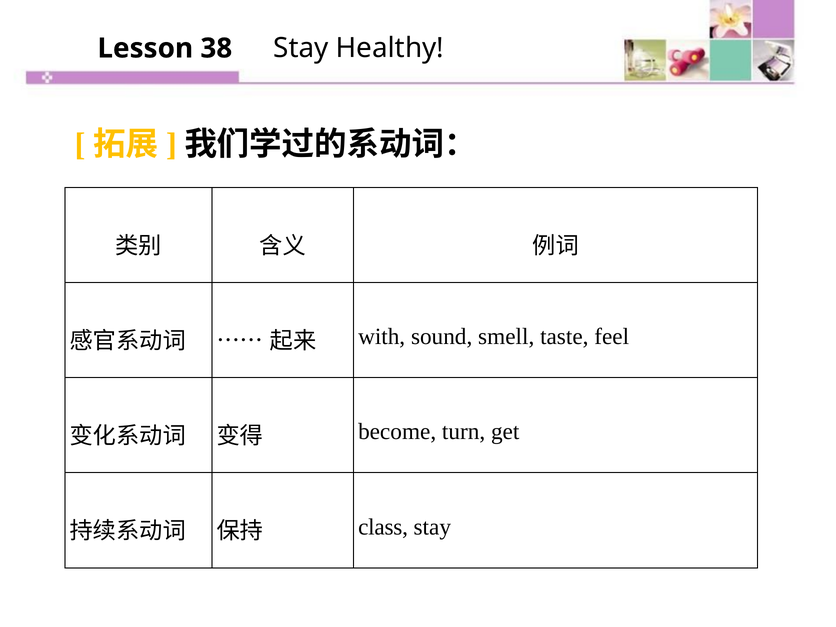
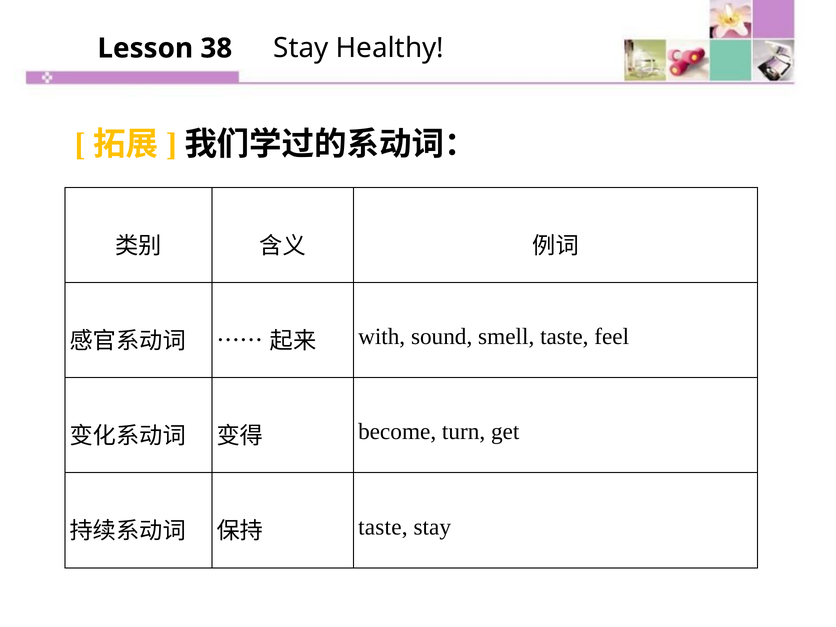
class at (383, 527): class -> taste
